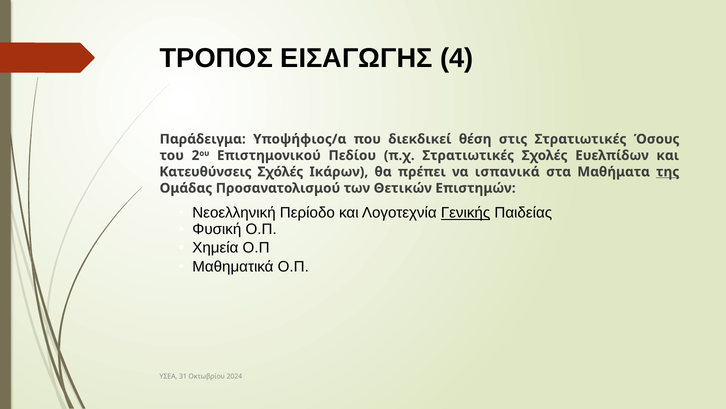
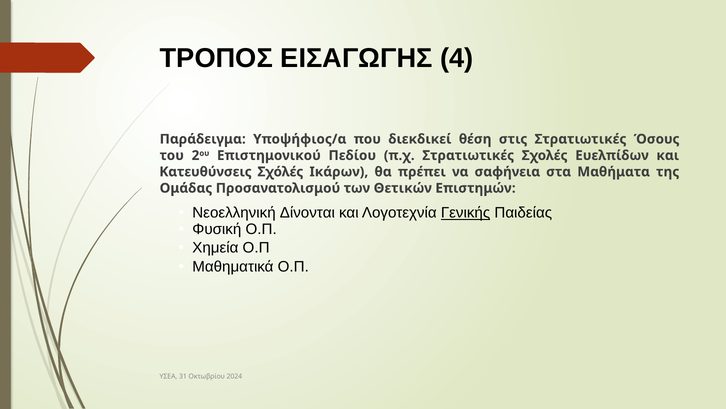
ισπανικά: ισπανικά -> σαφήνεια
της underline: present -> none
Περίοδο: Περίοδο -> Δίνονται
